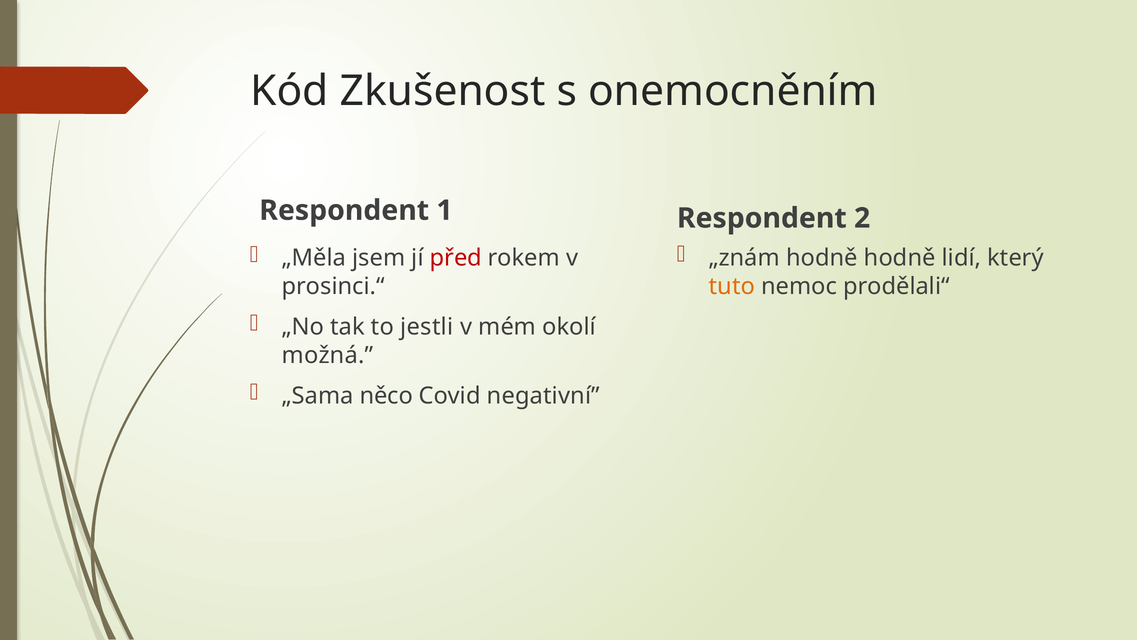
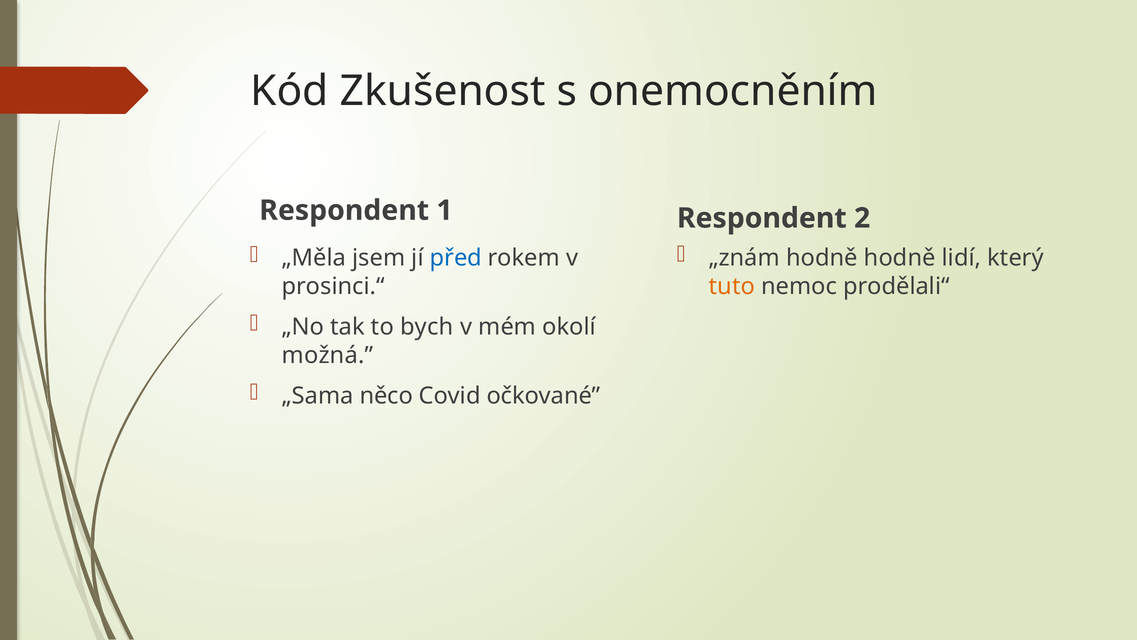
před colour: red -> blue
jestli: jestli -> bych
negativní: negativní -> očkované
